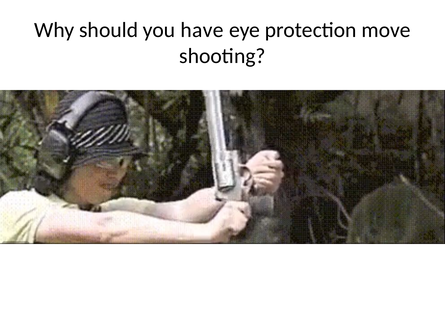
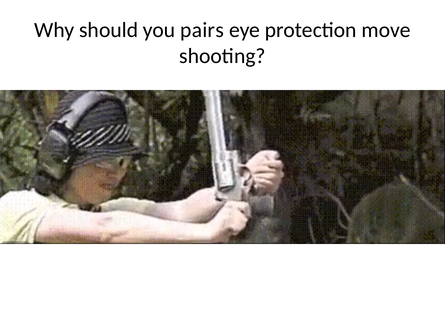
have: have -> pairs
